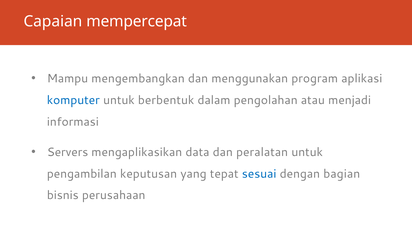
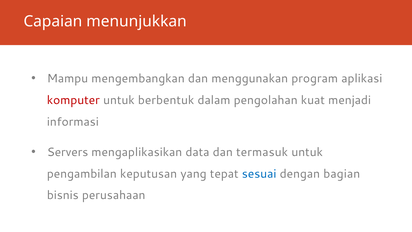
mempercepat: mempercepat -> menunjukkan
komputer colour: blue -> red
atau: atau -> kuat
peralatan: peralatan -> termasuk
